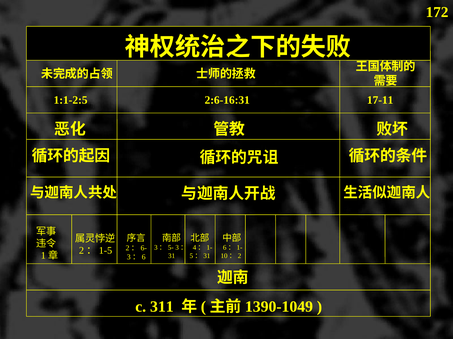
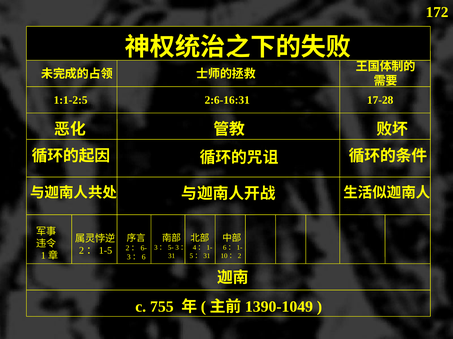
17-11: 17-11 -> 17-28
311: 311 -> 755
